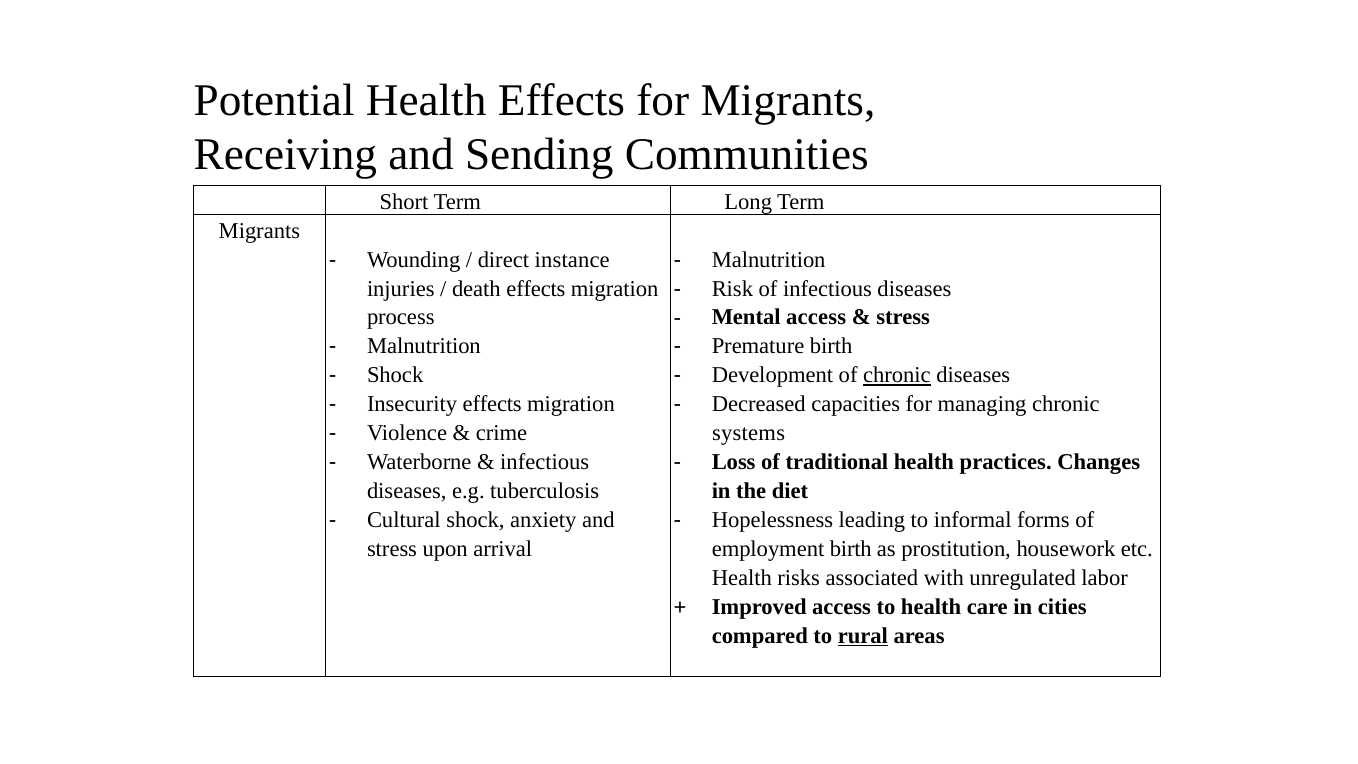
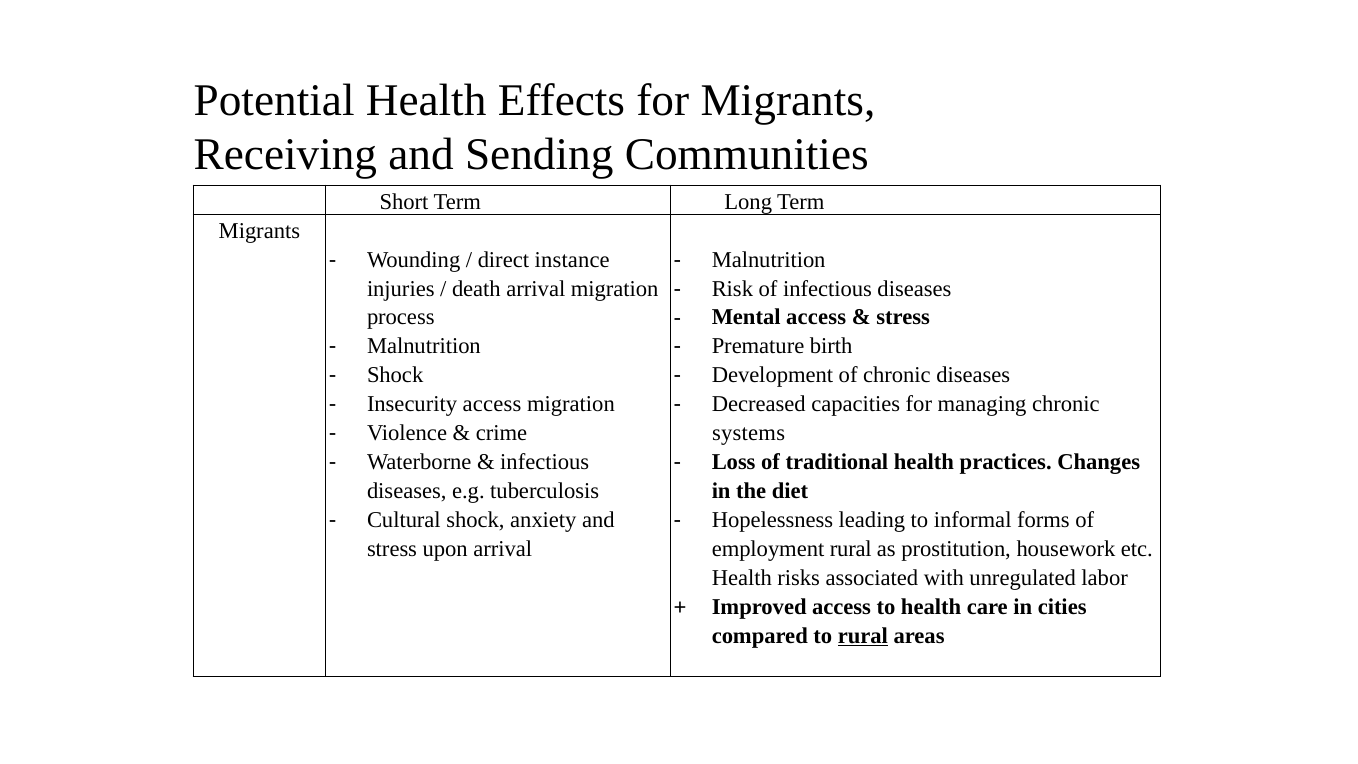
death effects: effects -> arrival
chronic at (897, 375) underline: present -> none
Insecurity effects: effects -> access
employment birth: birth -> rural
